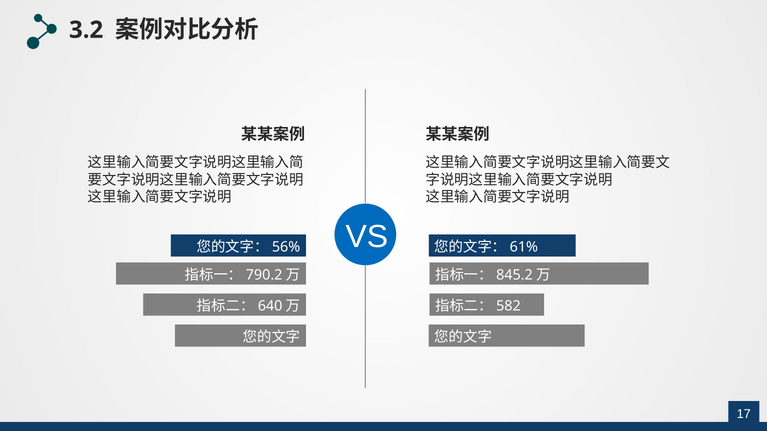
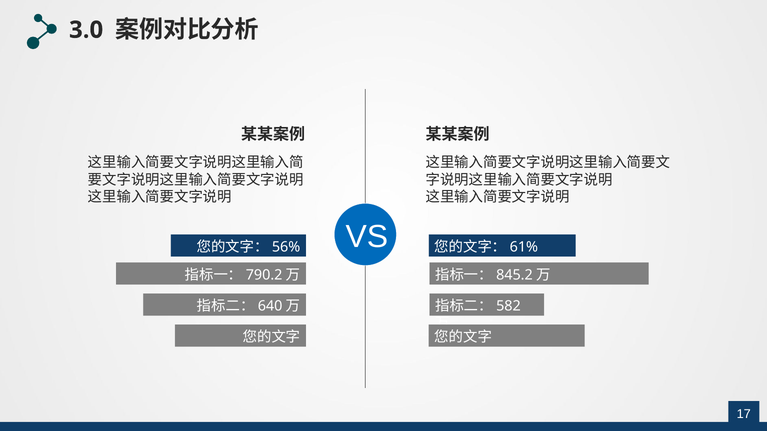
3.2: 3.2 -> 3.0
